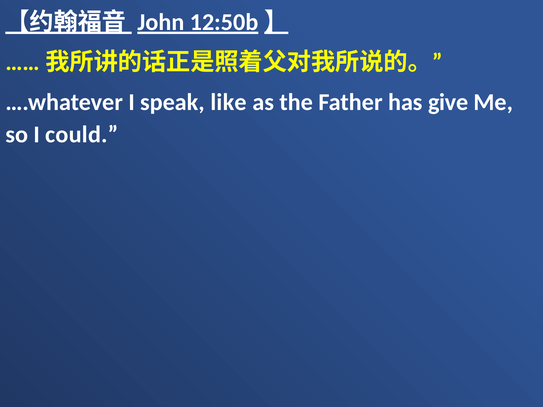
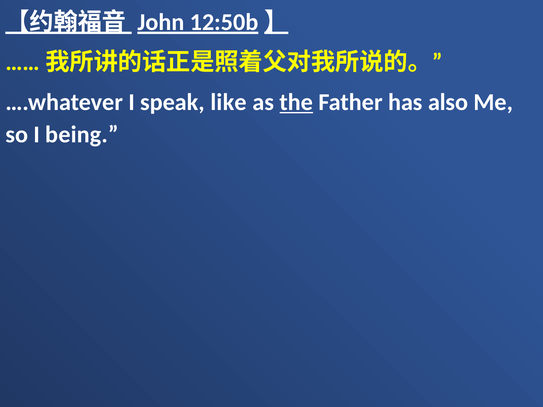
the underline: none -> present
give: give -> also
could: could -> being
